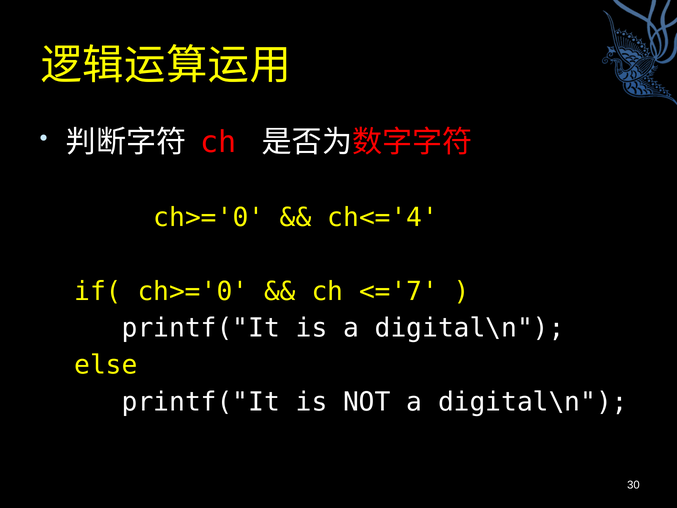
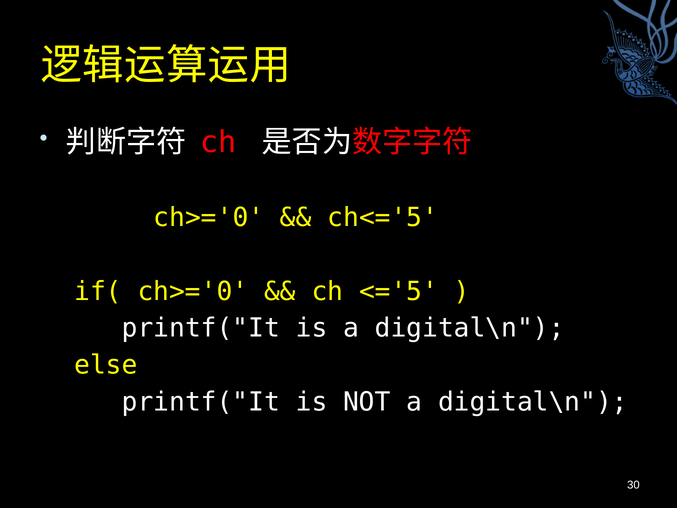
ch<='4: ch<='4 -> ch<='5
<='7: <='7 -> <='5
